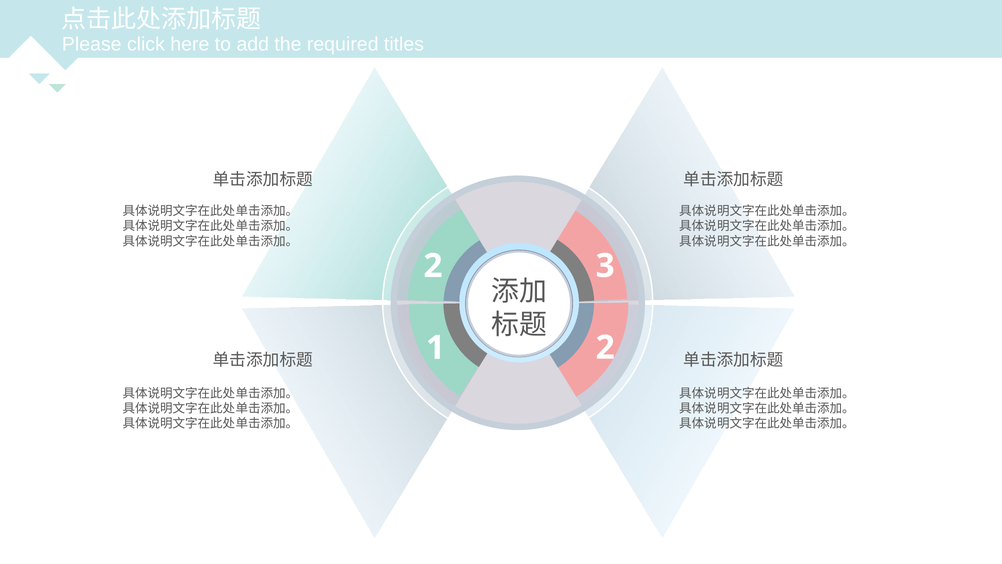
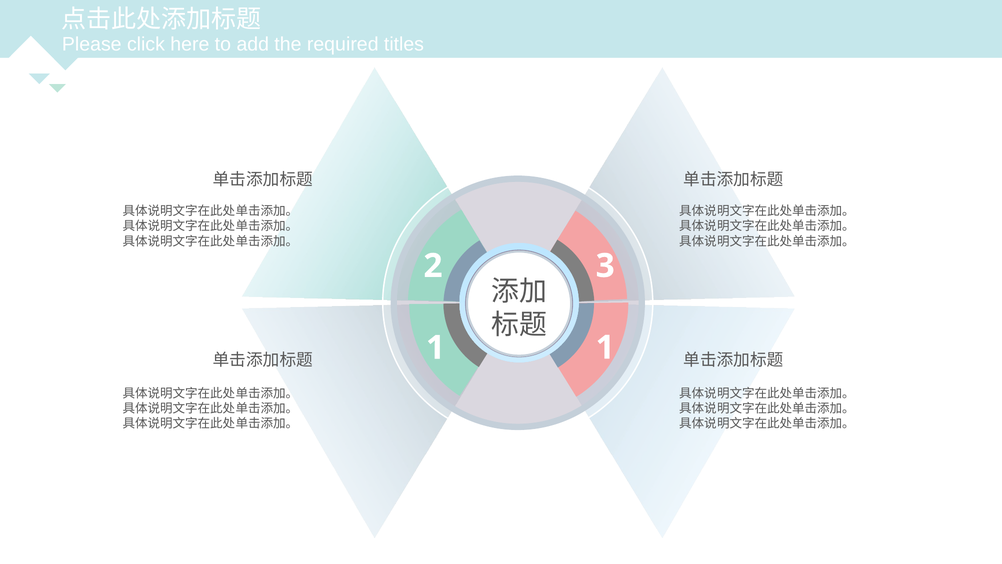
1 2: 2 -> 1
